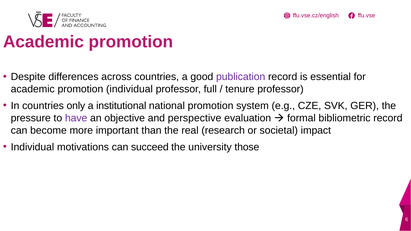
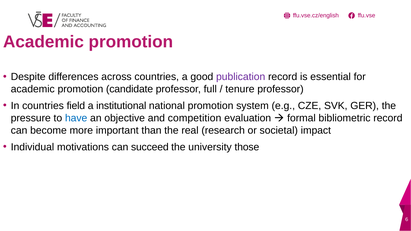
promotion individual: individual -> candidate
only: only -> field
have colour: purple -> blue
perspective: perspective -> competition
